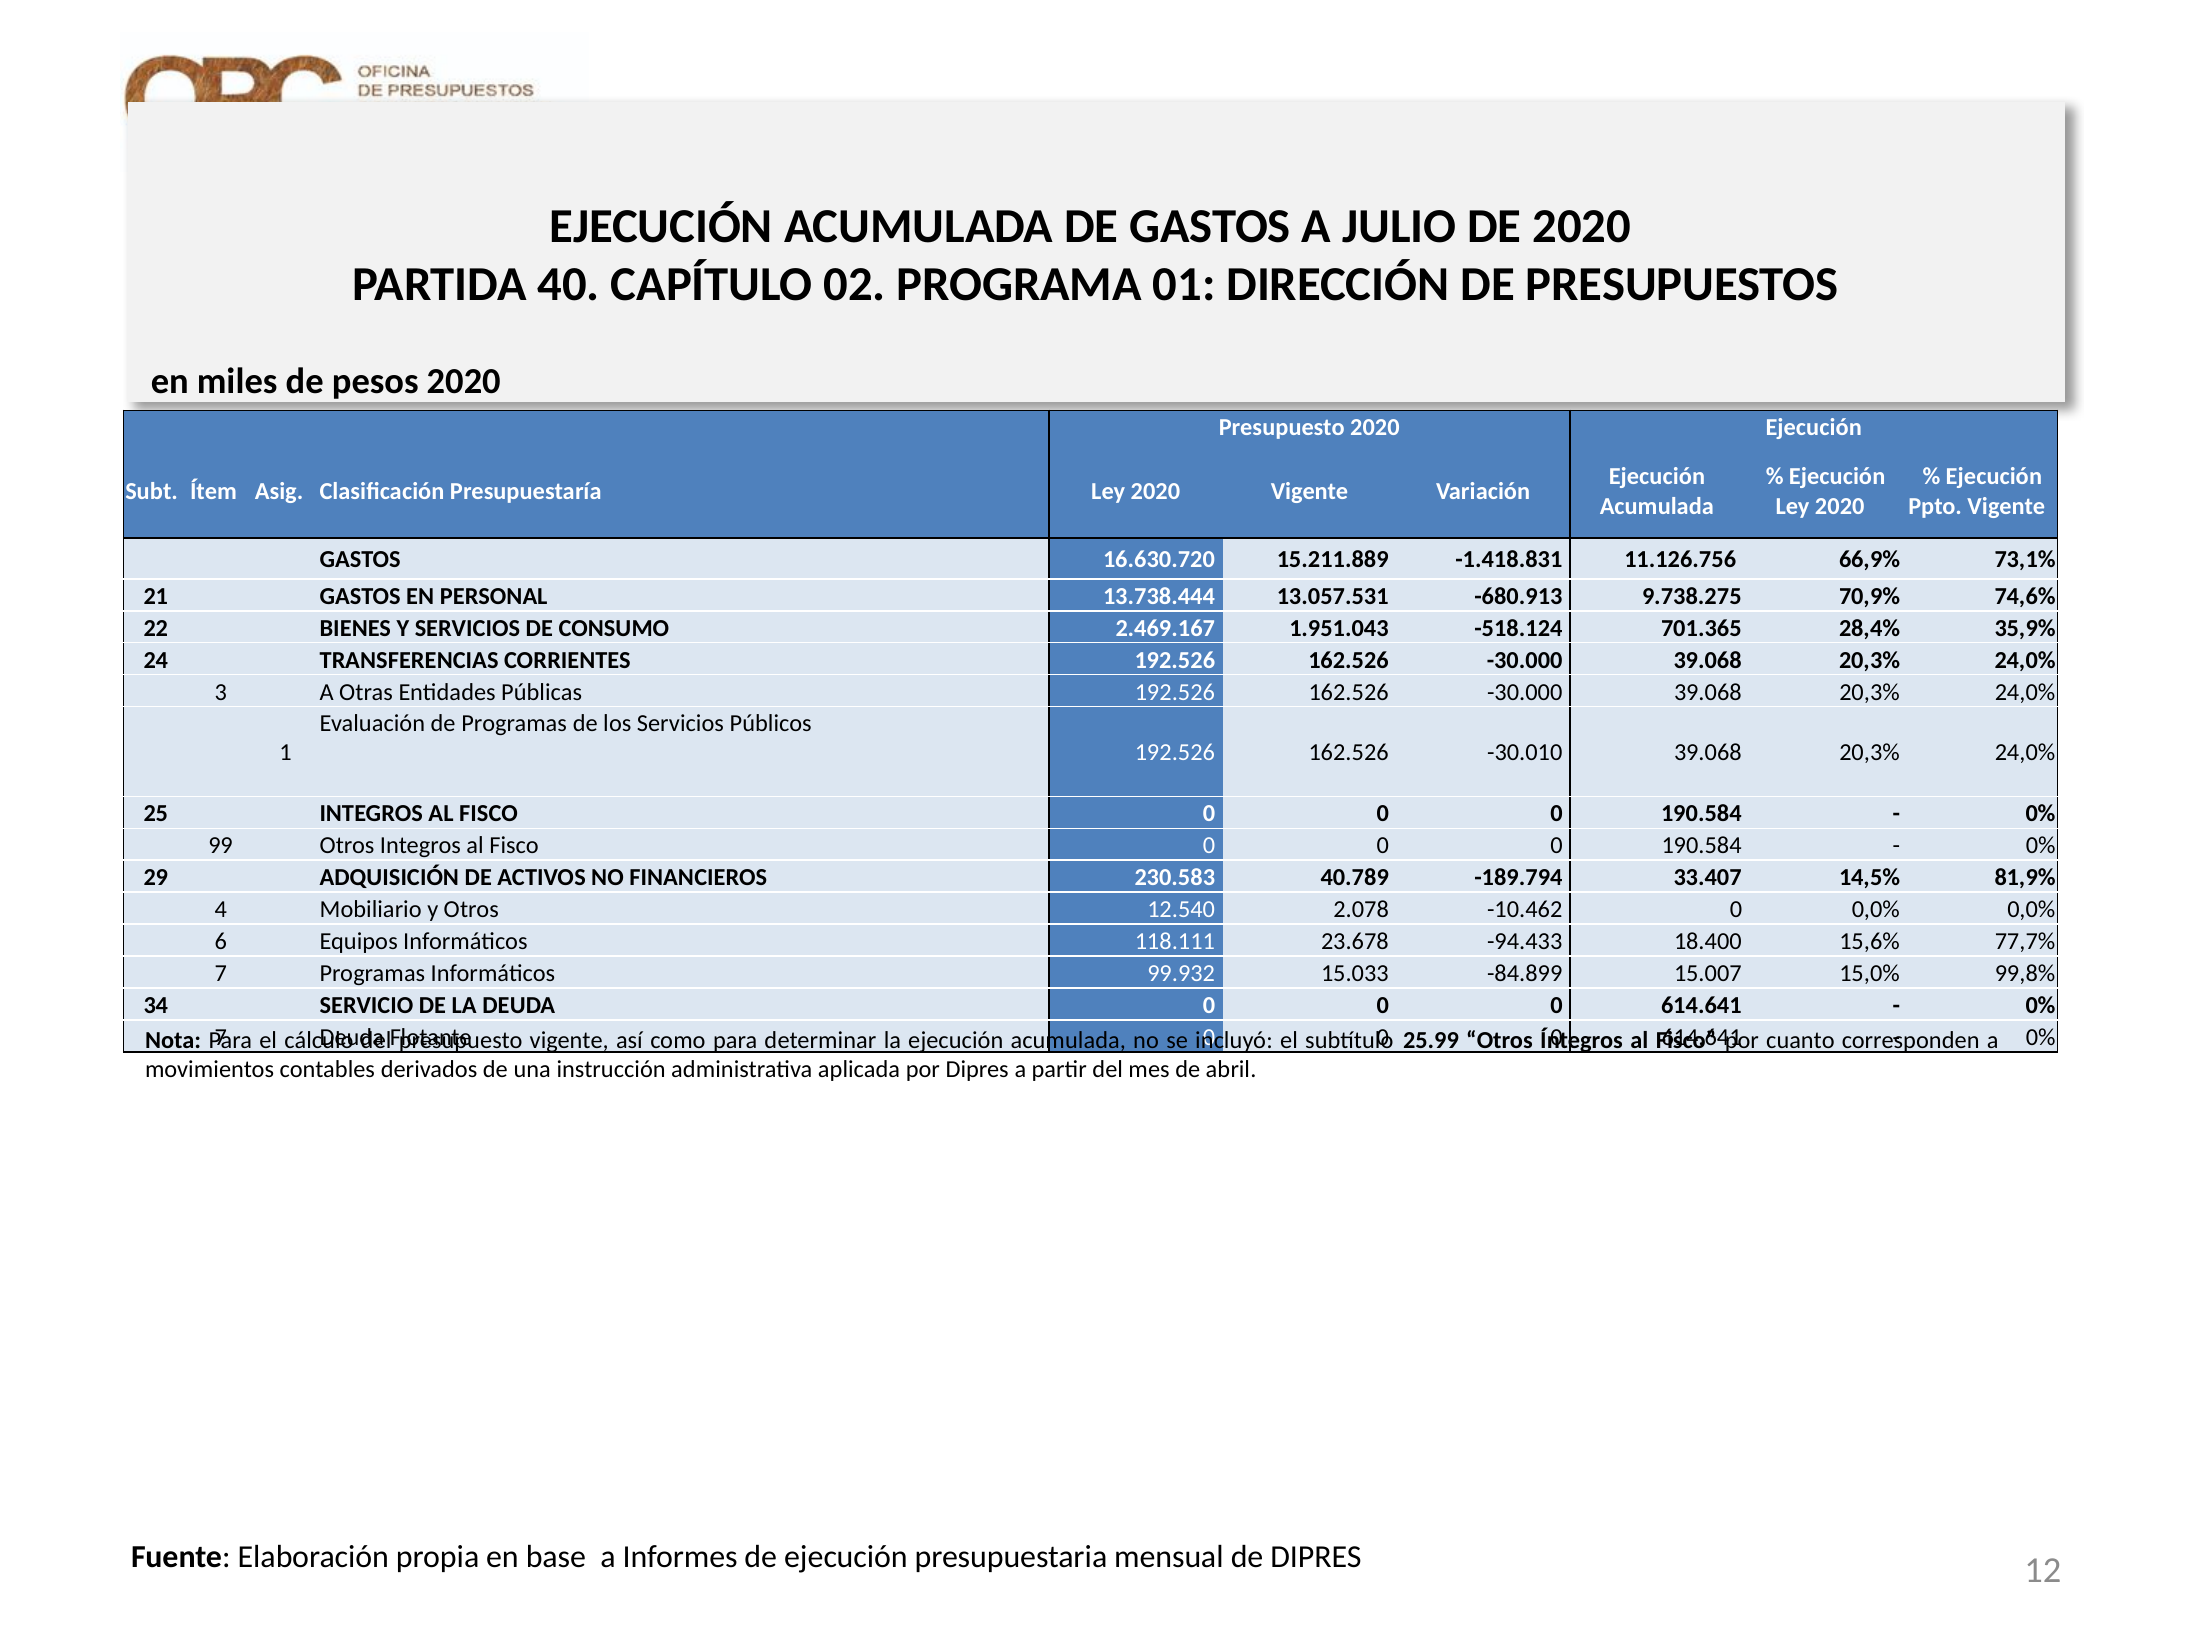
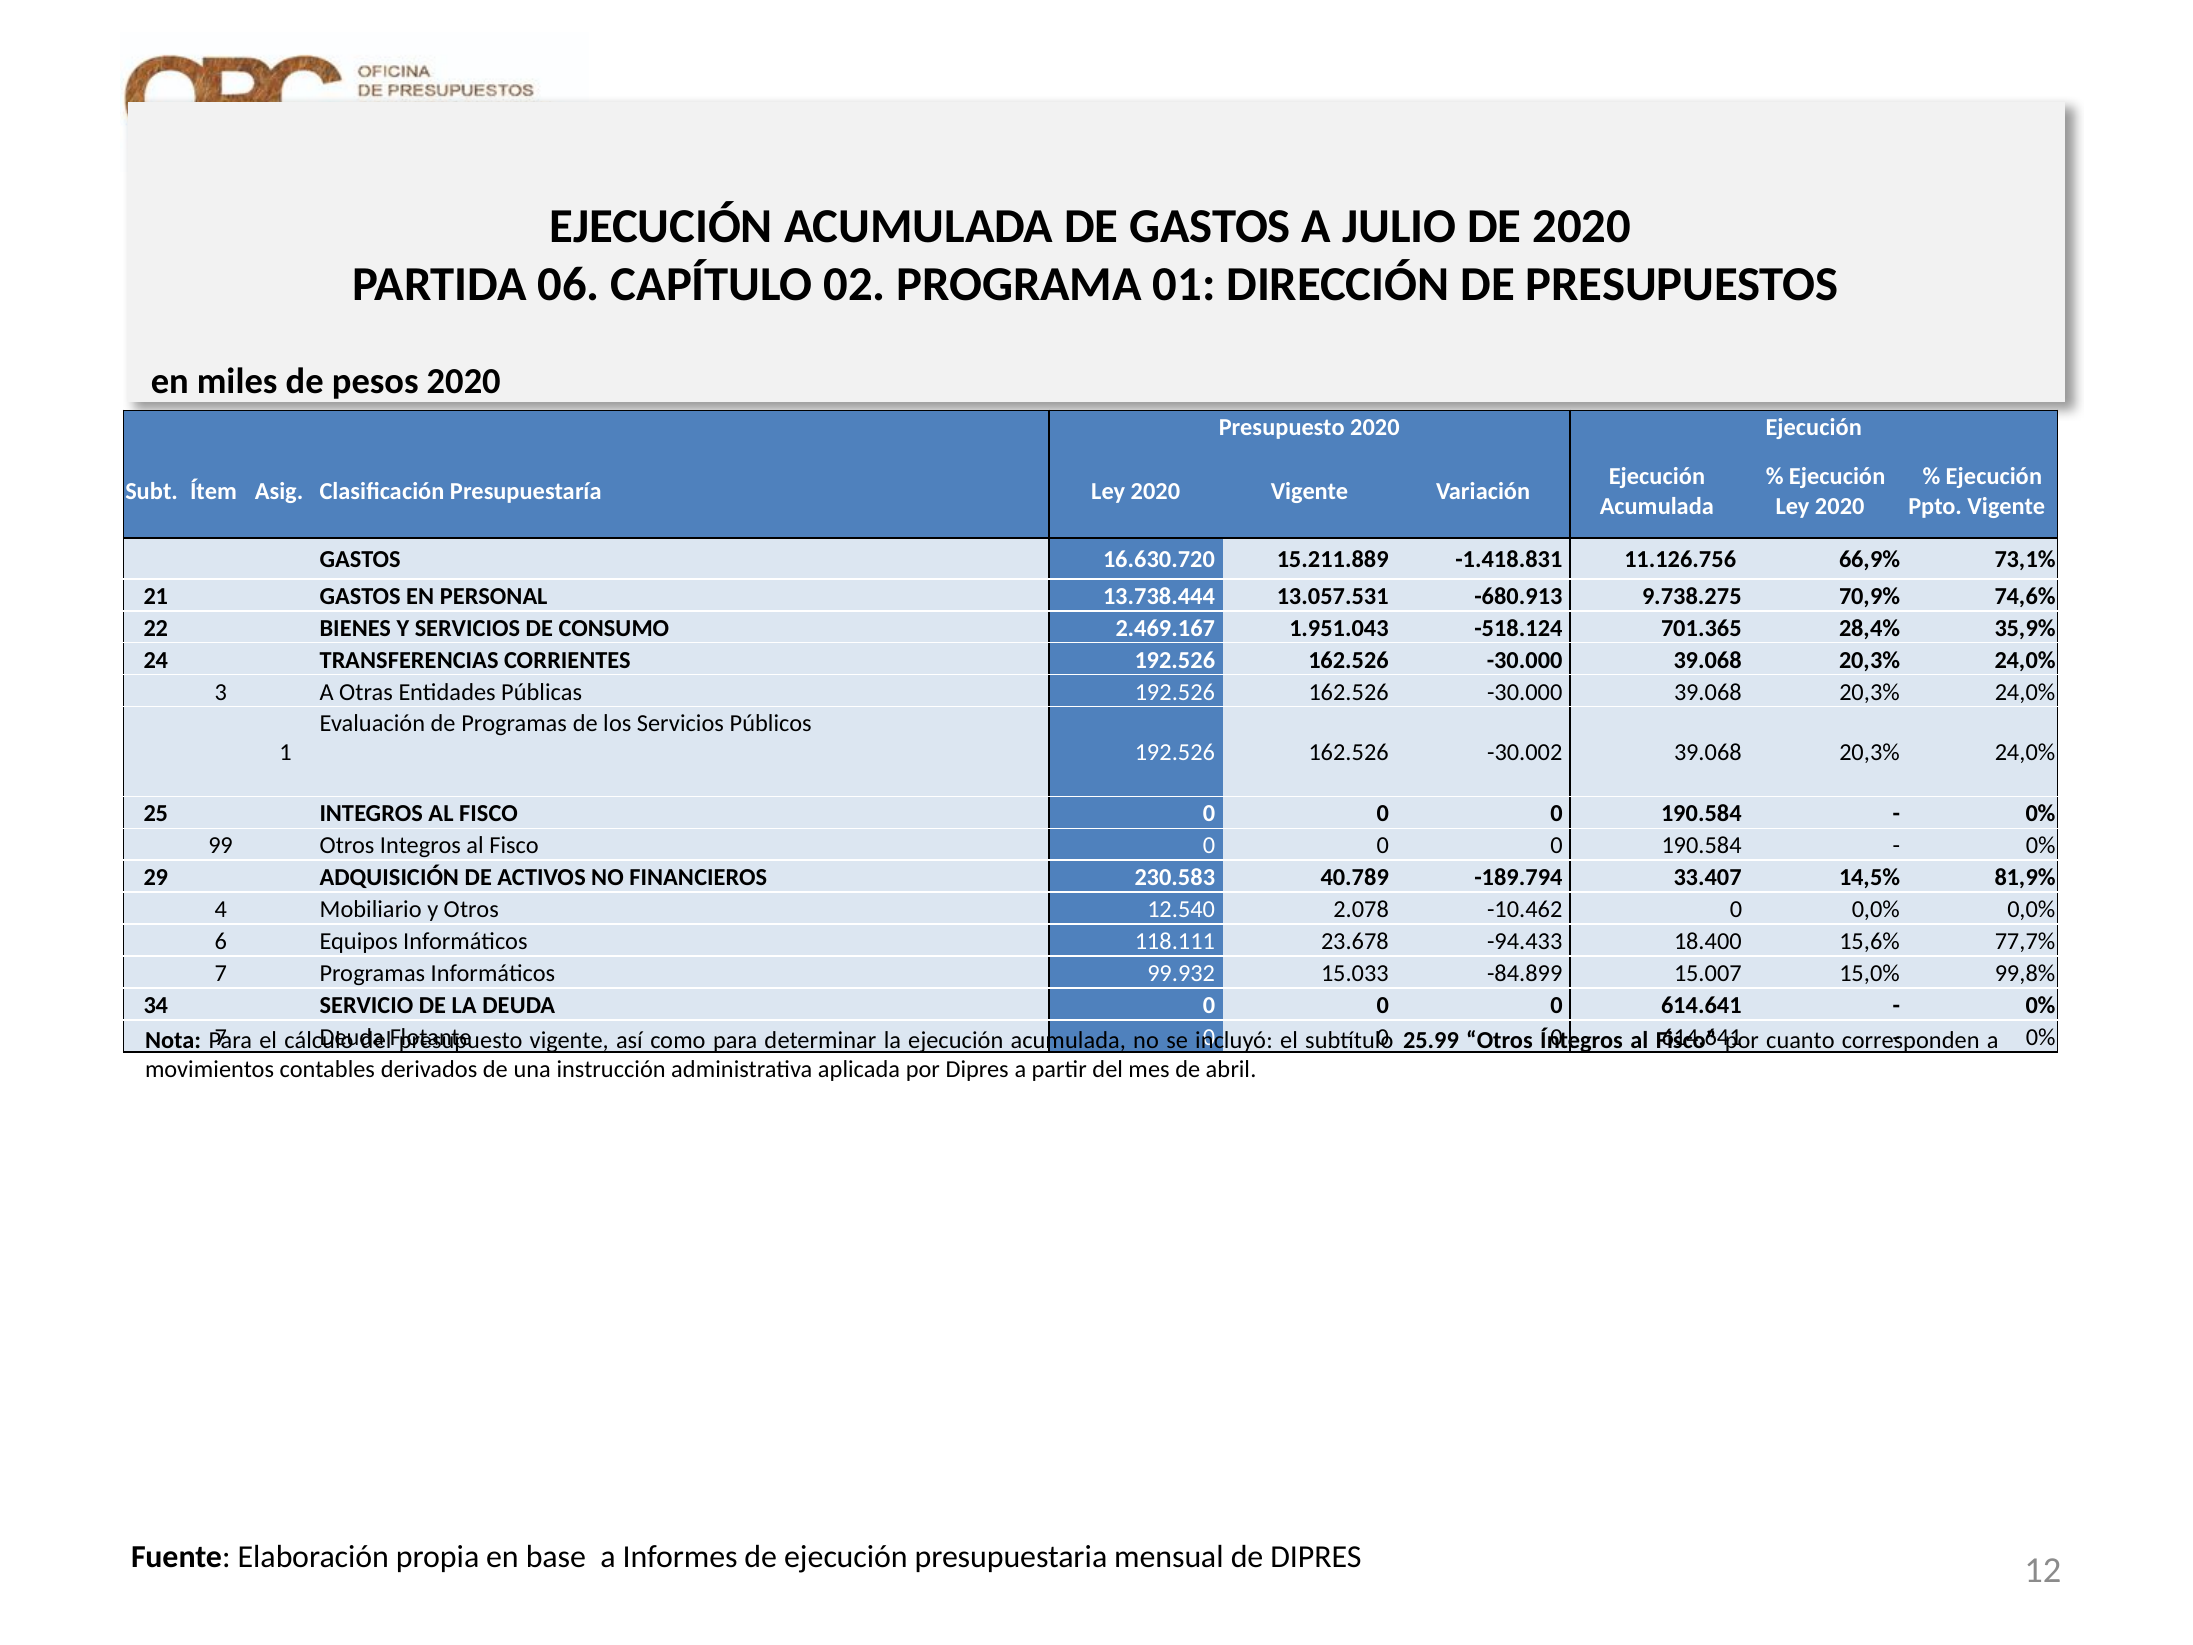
40: 40 -> 06
-30.010: -30.010 -> -30.002
